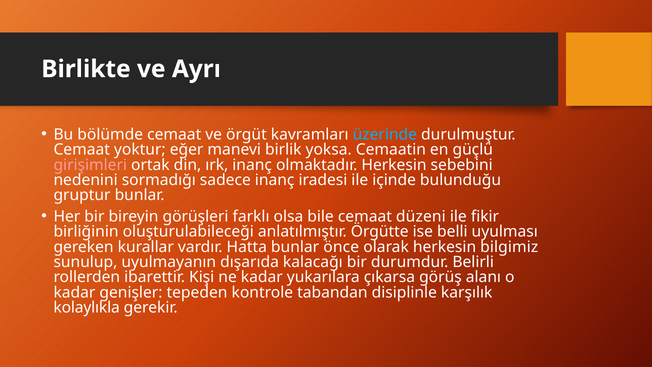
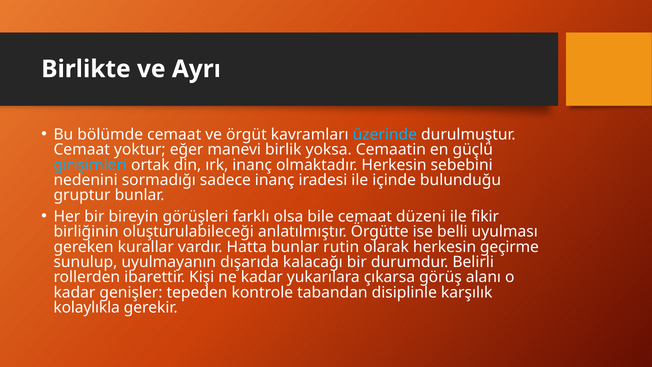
girişimleri colour: pink -> light blue
önce: önce -> rutin
bilgimiz: bilgimiz -> geçirme
